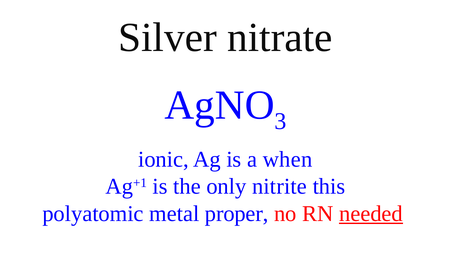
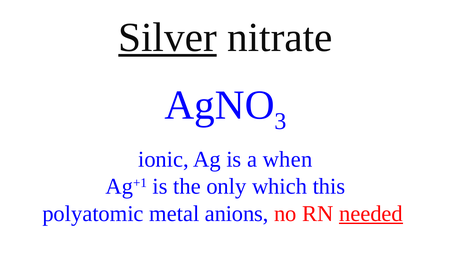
Silver underline: none -> present
nitrite: nitrite -> which
proper: proper -> anions
